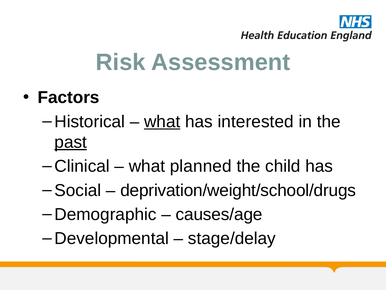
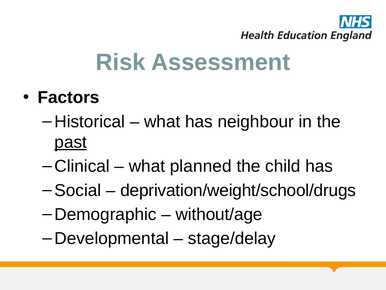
what at (162, 121) underline: present -> none
interested: interested -> neighbour
causes/age: causes/age -> without/age
